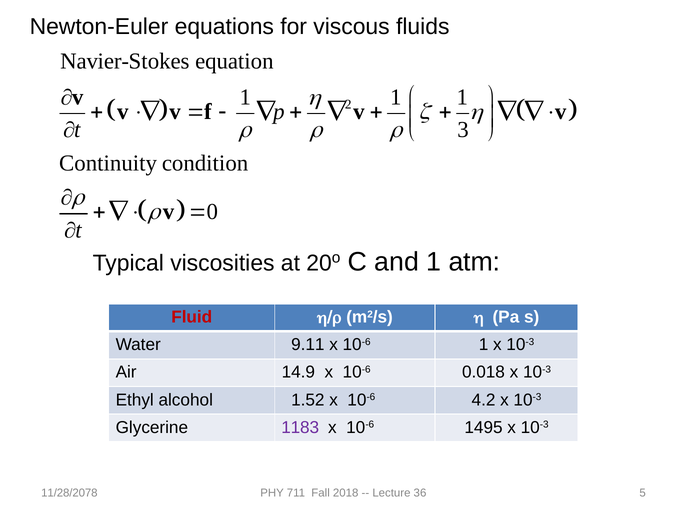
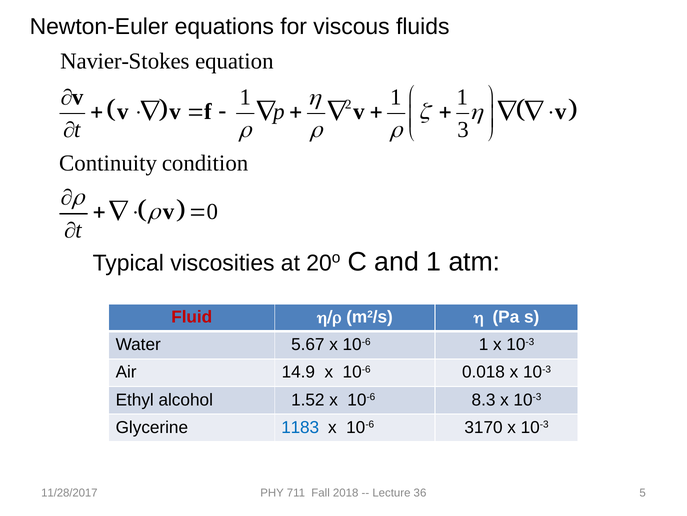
9.11: 9.11 -> 5.67
4.2: 4.2 -> 8.3
1183 colour: purple -> blue
1495: 1495 -> 3170
11/28/2078: 11/28/2078 -> 11/28/2017
